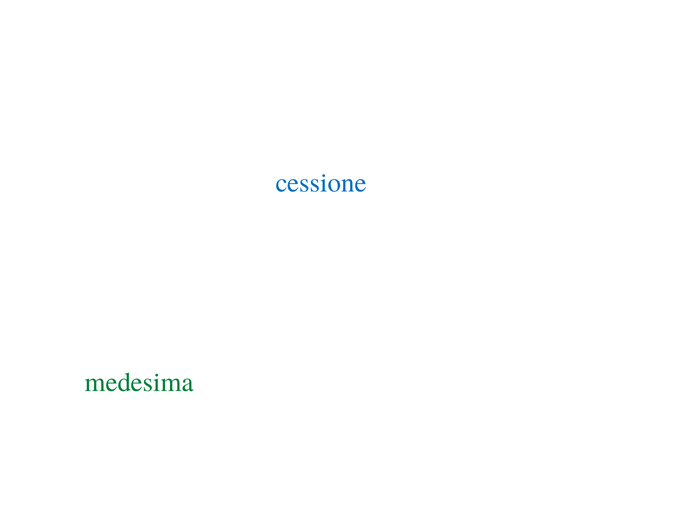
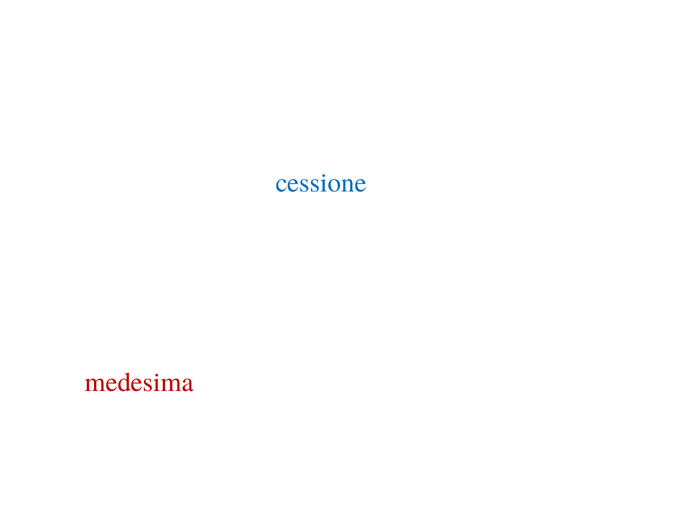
medesima at (139, 382) colour: green -> red
